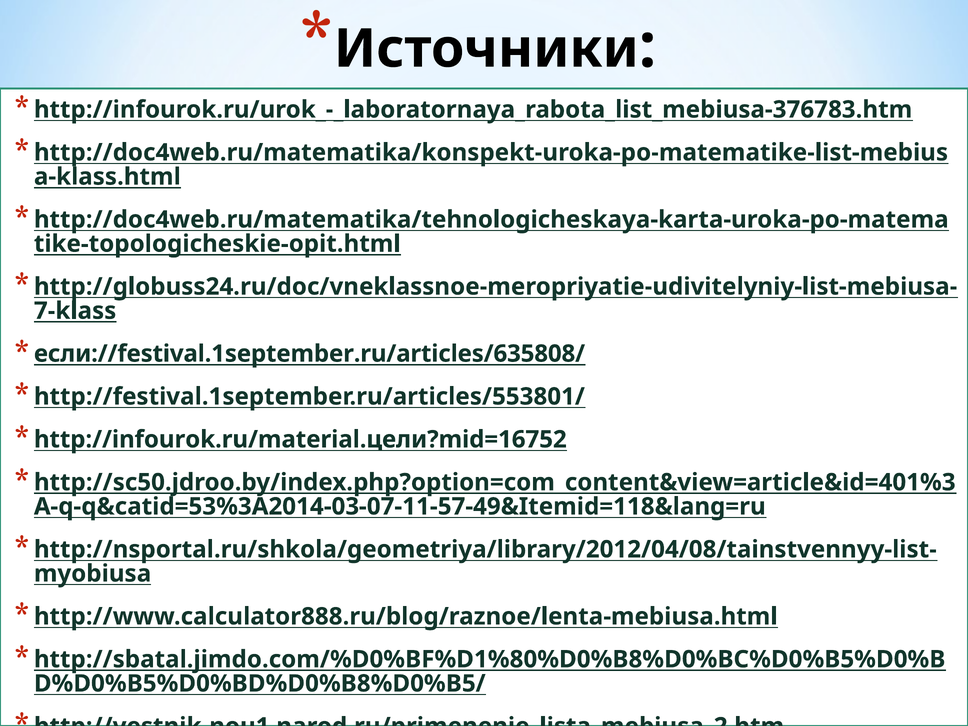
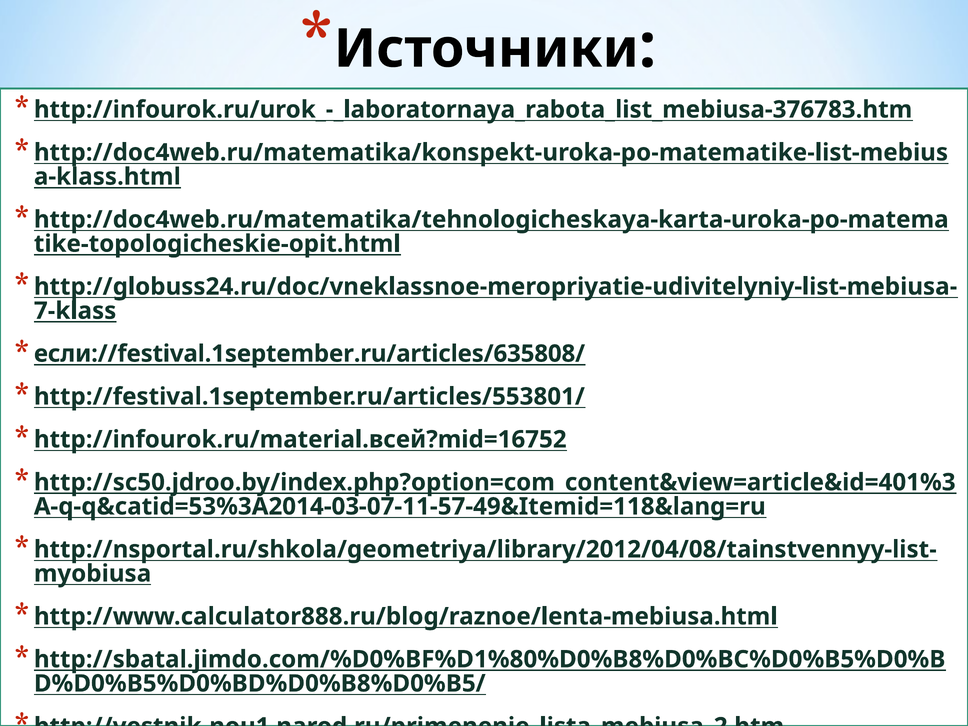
http://infourok.ru/material.цели?mid=16752: http://infourok.ru/material.цели?mid=16752 -> http://infourok.ru/material.всей?mid=16752
